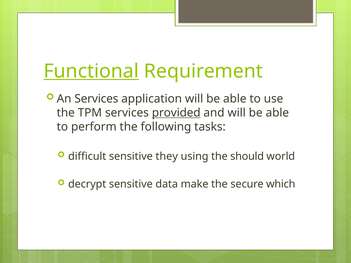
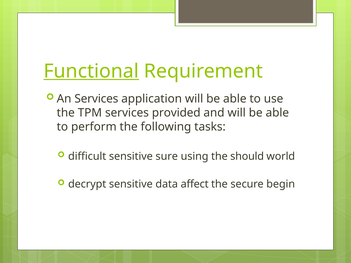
provided underline: present -> none
they: they -> sure
make: make -> affect
which: which -> begin
